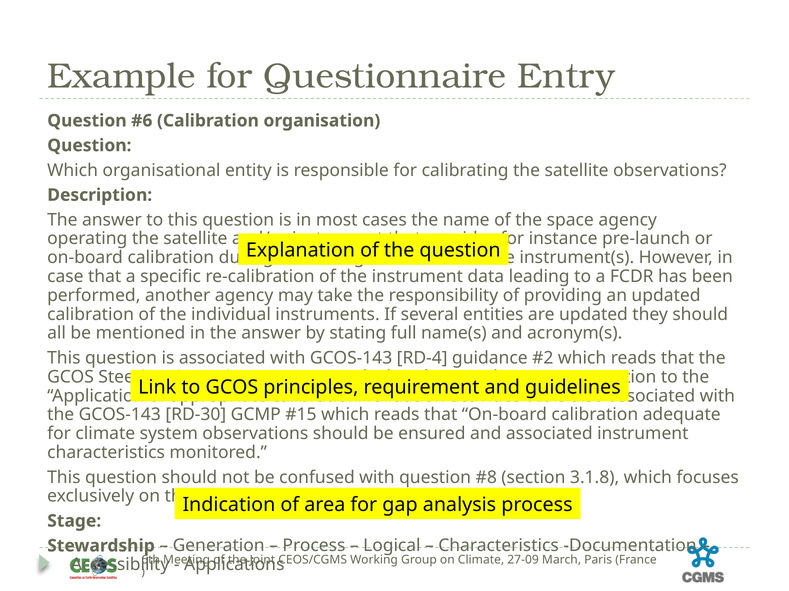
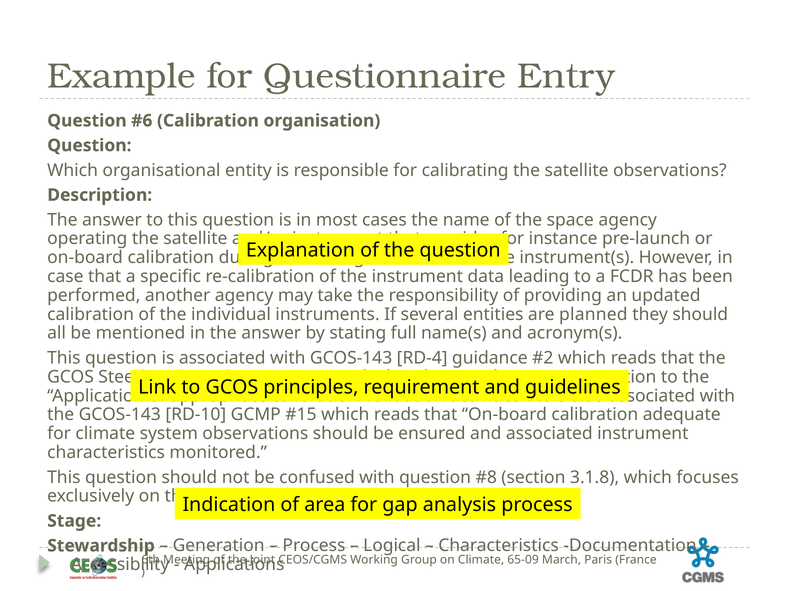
are updated: updated -> planned
RD-30: RD-30 -> RD-10
27-09: 27-09 -> 65-09
